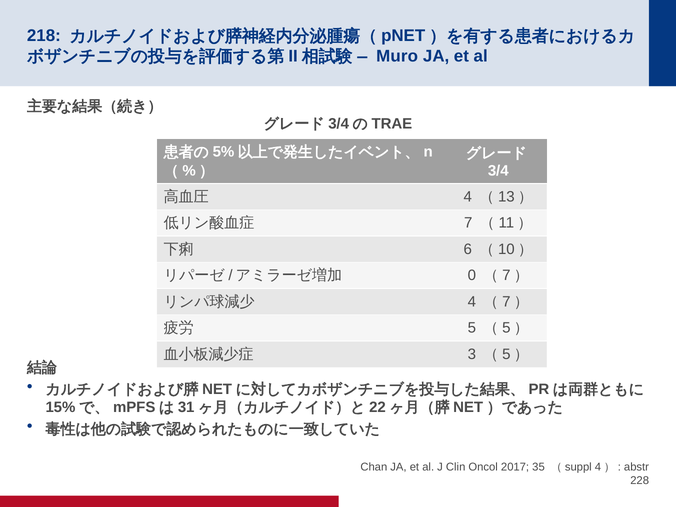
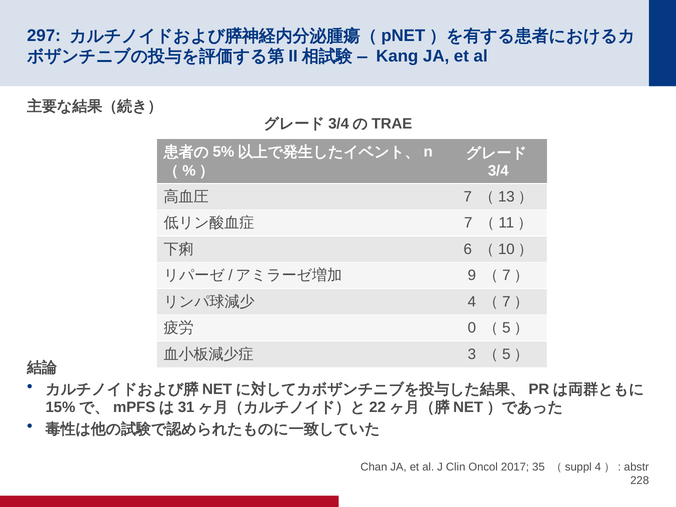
218: 218 -> 297
Muro: Muro -> Kang
4 at (468, 197): 4 -> 7
0: 0 -> 9
5: 5 -> 0
